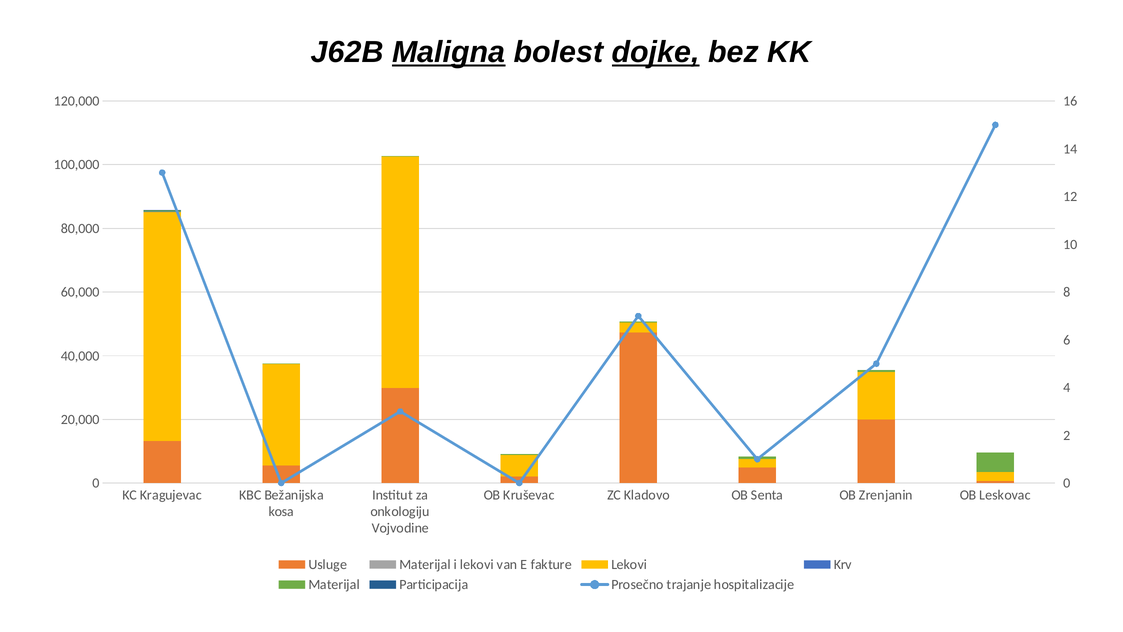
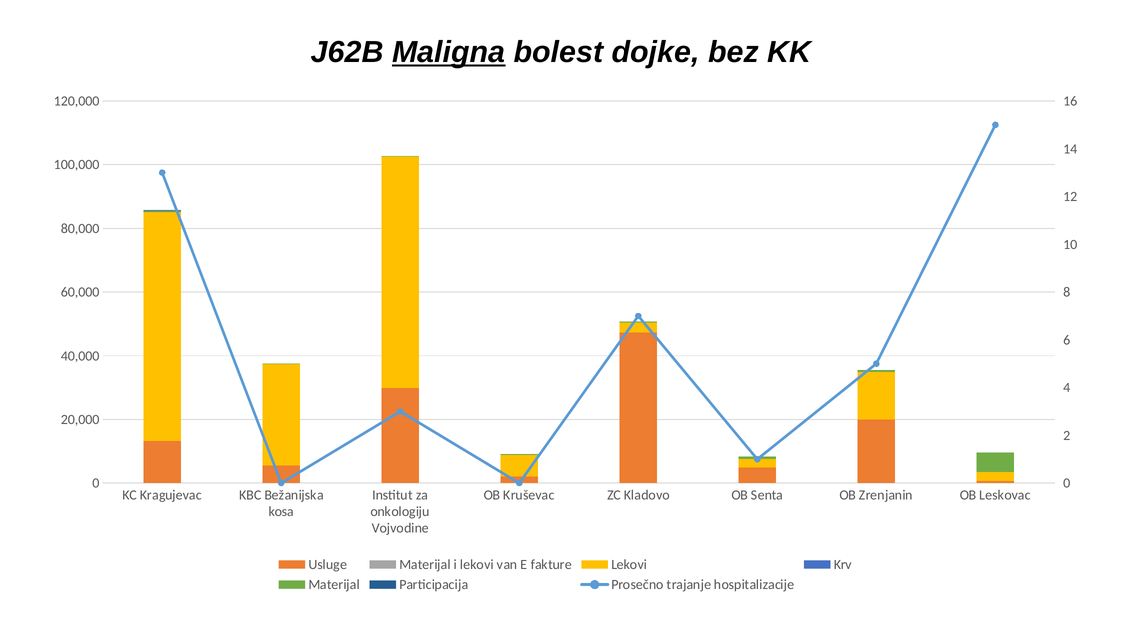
dojke underline: present -> none
